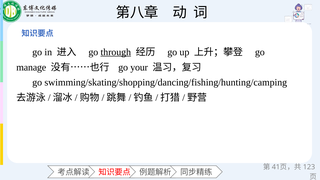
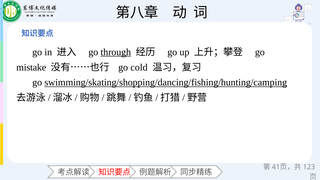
manage: manage -> mistake
your: your -> cold
swimming/skating/shopping/dancing/fishing/hunting/camping underline: none -> present
